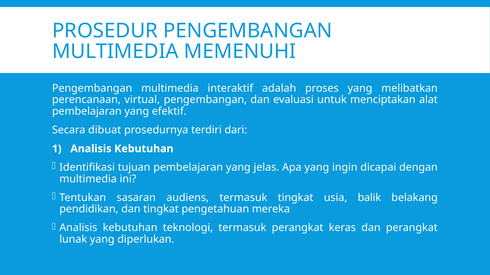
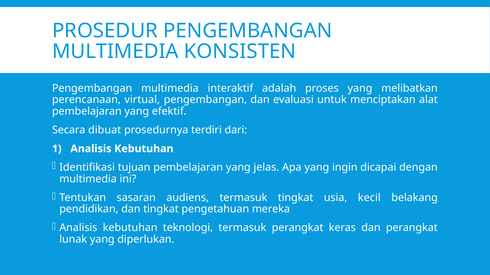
MEMENUHI: MEMENUHI -> KONSISTEN
balik: balik -> kecil
